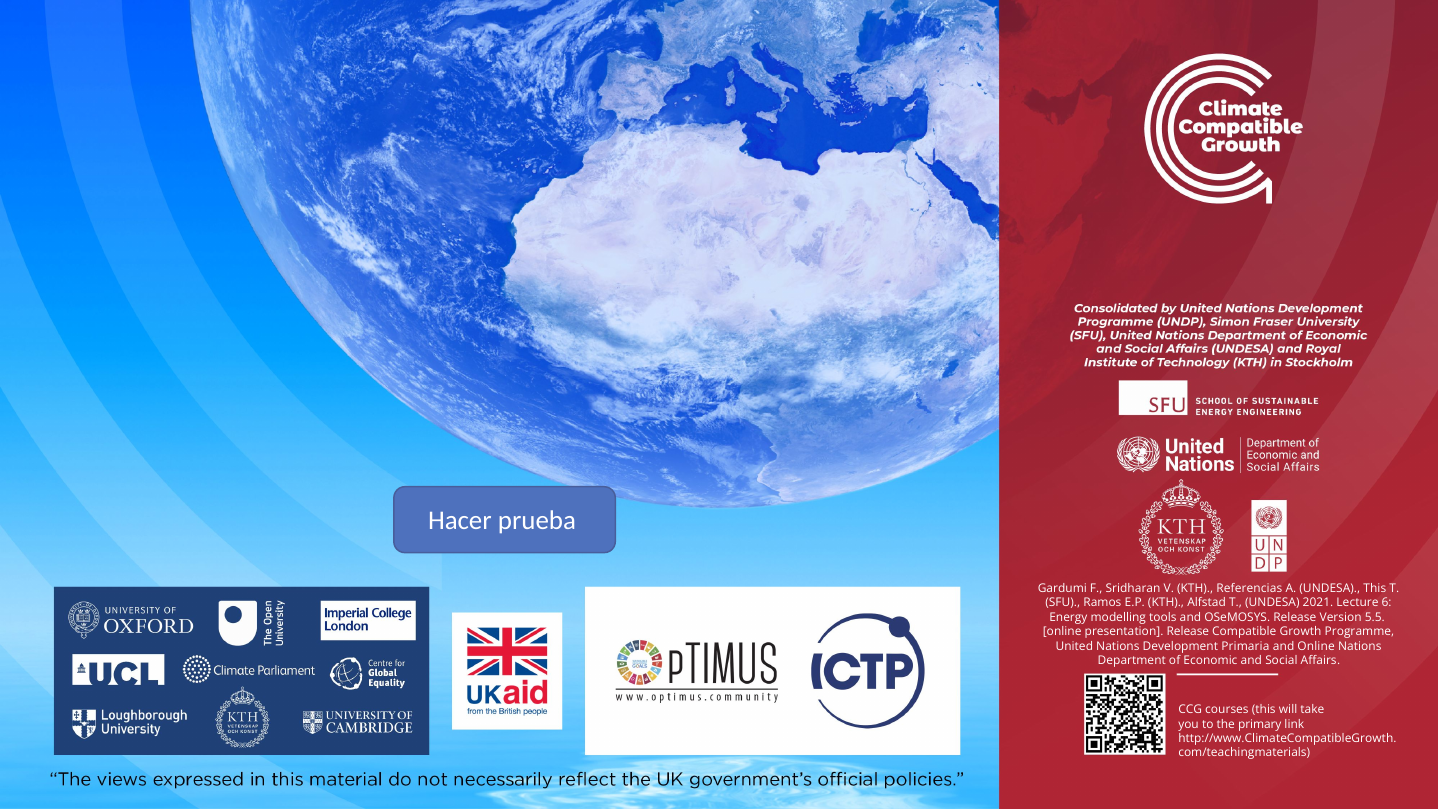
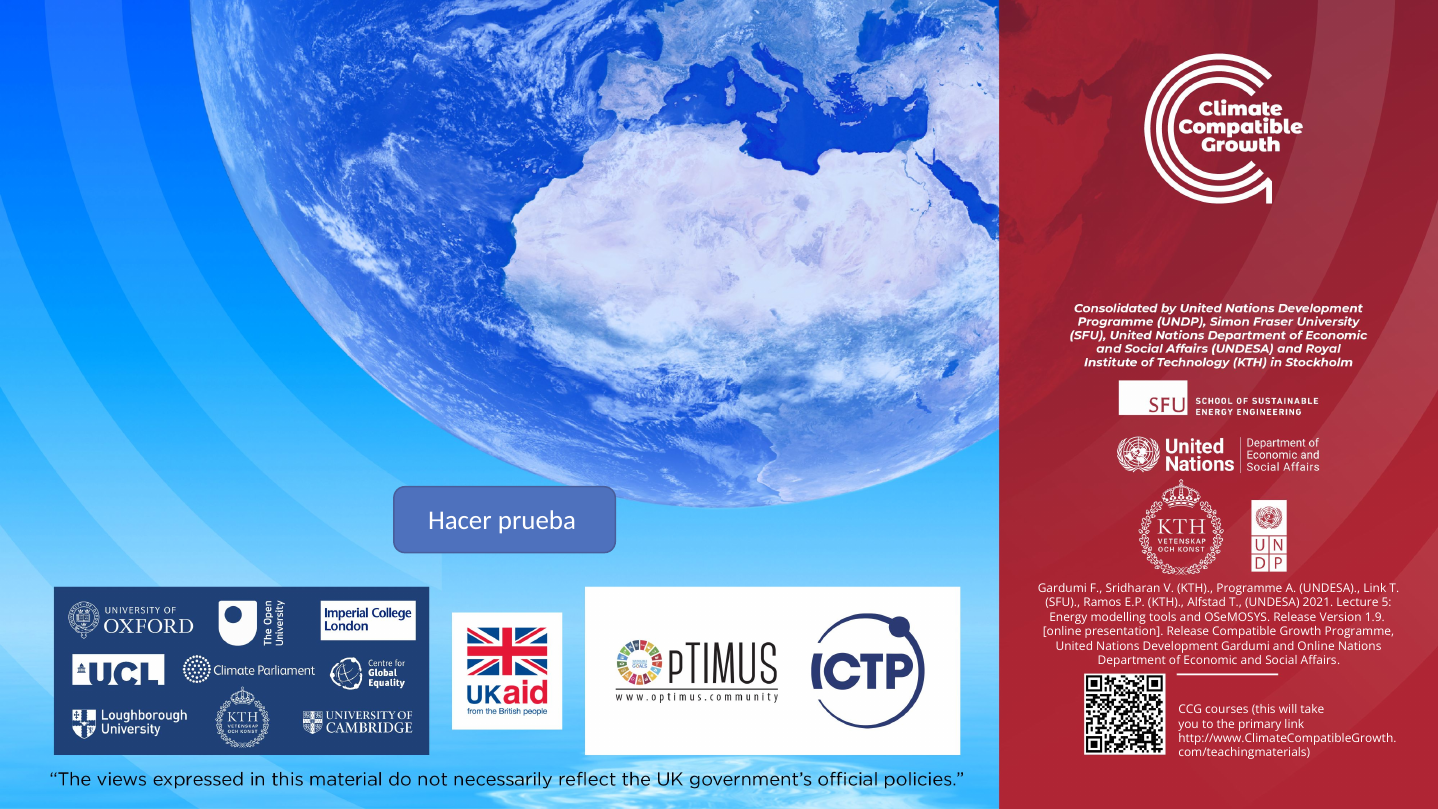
KTH Referencias: Referencias -> Programme
UNDESA This: This -> Link
6: 6 -> 5
5.5: 5.5 -> 1.9
Development Primaria: Primaria -> Gardumi
